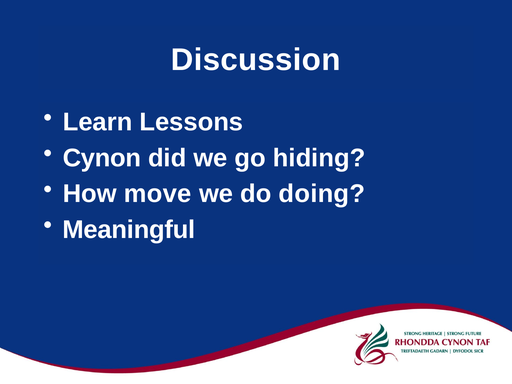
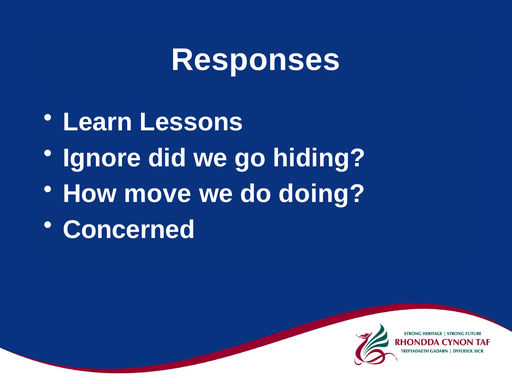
Discussion: Discussion -> Responses
Cynon: Cynon -> Ignore
Meaningful: Meaningful -> Concerned
